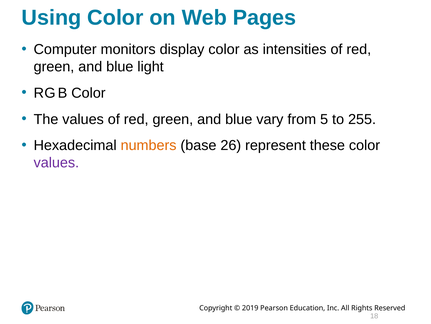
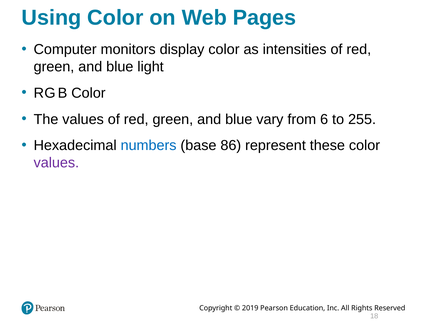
5: 5 -> 6
numbers colour: orange -> blue
26: 26 -> 86
